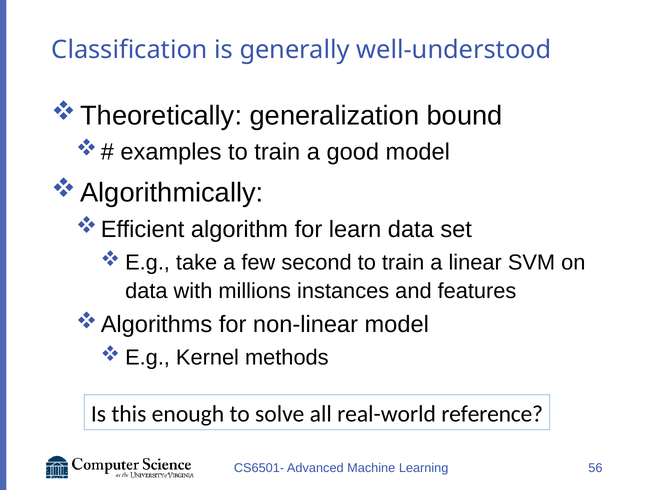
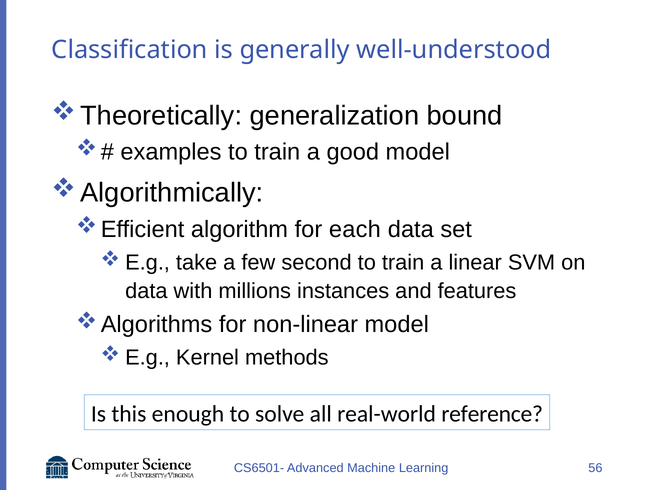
learn: learn -> each
